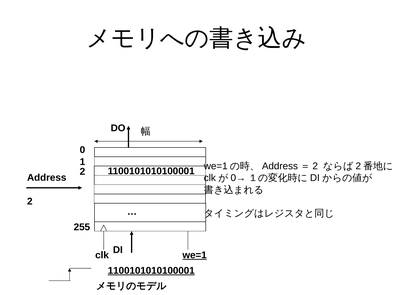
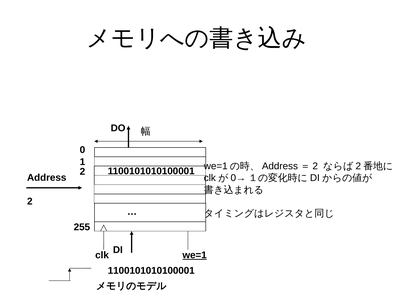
1100101010100001 at (151, 270) underline: present -> none
